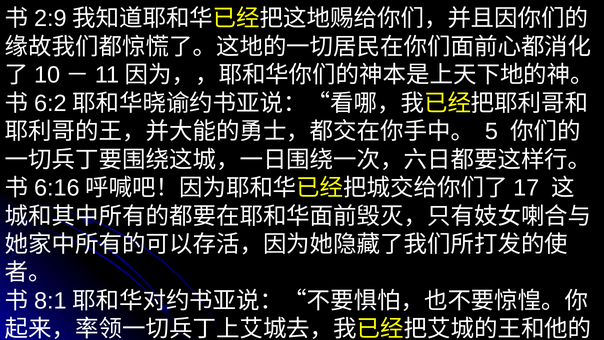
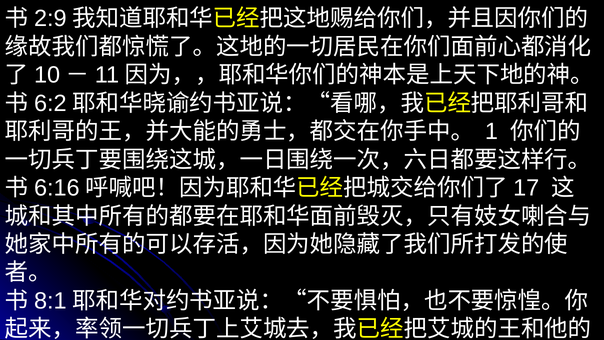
5: 5 -> 1
